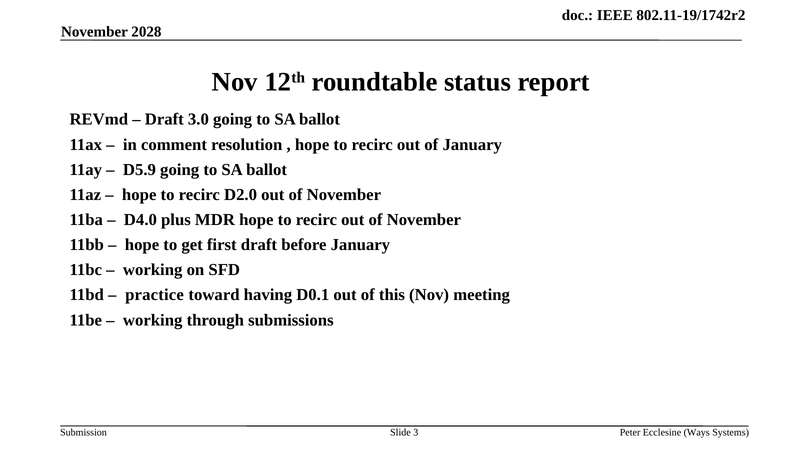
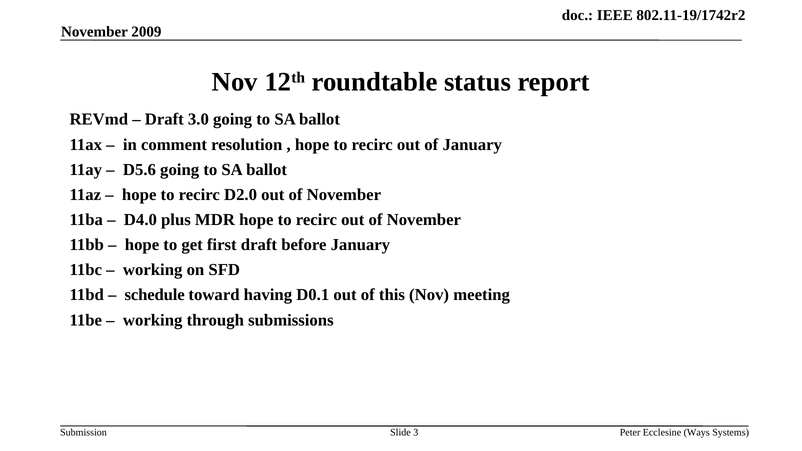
2028: 2028 -> 2009
D5.9: D5.9 -> D5.6
practice: practice -> schedule
